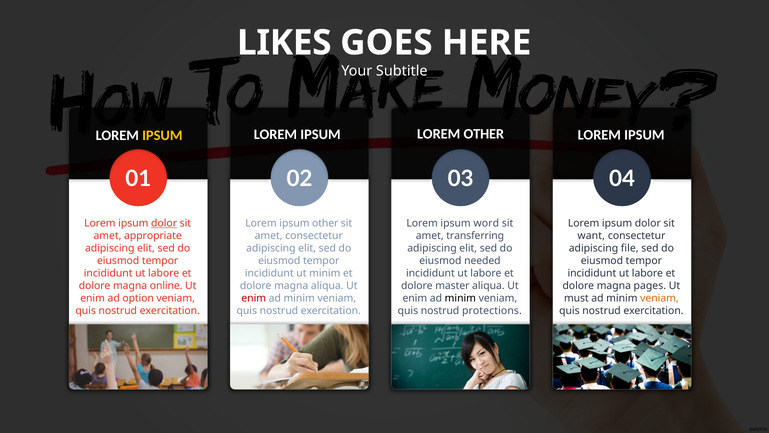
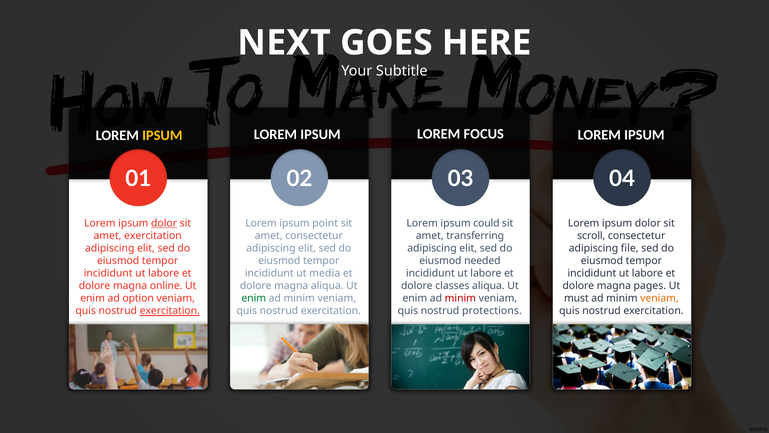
LIKES: LIKES -> NEXT
LOREM OTHER: OTHER -> FOCUS
ipsum other: other -> point
word: word -> could
amet appropriate: appropriate -> exercitation
want: want -> scroll
ut minim: minim -> media
master: master -> classes
enim at (254, 298) colour: red -> green
minim at (460, 298) colour: black -> red
exercitation at (170, 311) underline: none -> present
